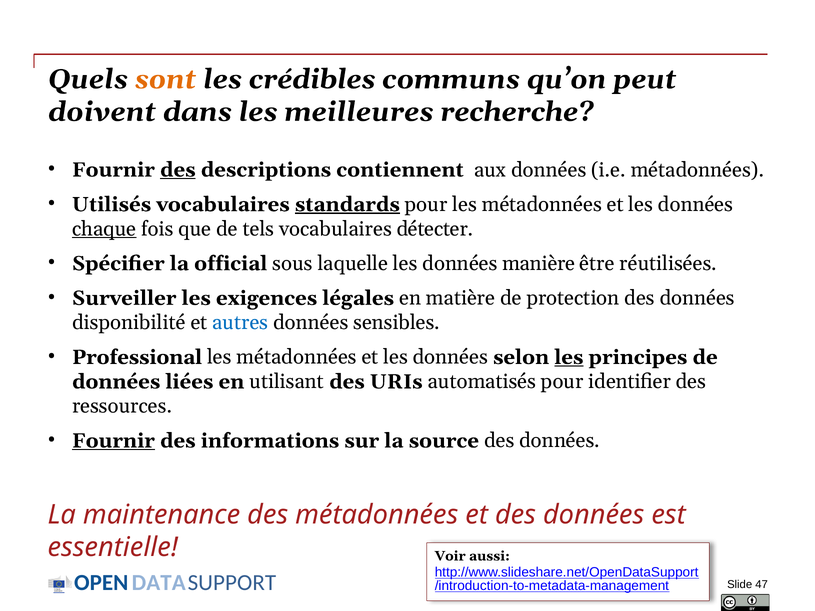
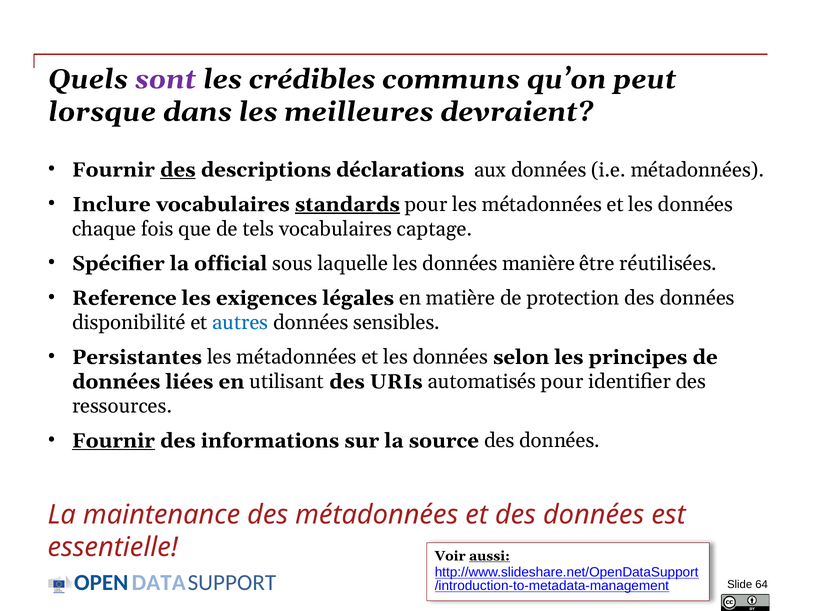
sont colour: orange -> purple
doivent: doivent -> lorsque
recherche: recherche -> devraient
contiennent: contiennent -> déclarations
Utilisés: Utilisés -> Inclure
chaque underline: present -> none
détecter: détecter -> captage
Surveiller: Surveiller -> Reference
Professional: Professional -> Persistantes
les at (569, 357) underline: present -> none
aussi underline: none -> present
47: 47 -> 64
